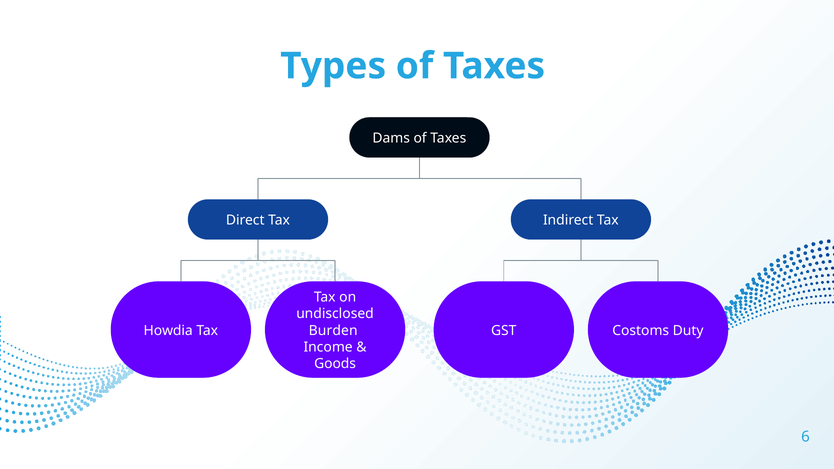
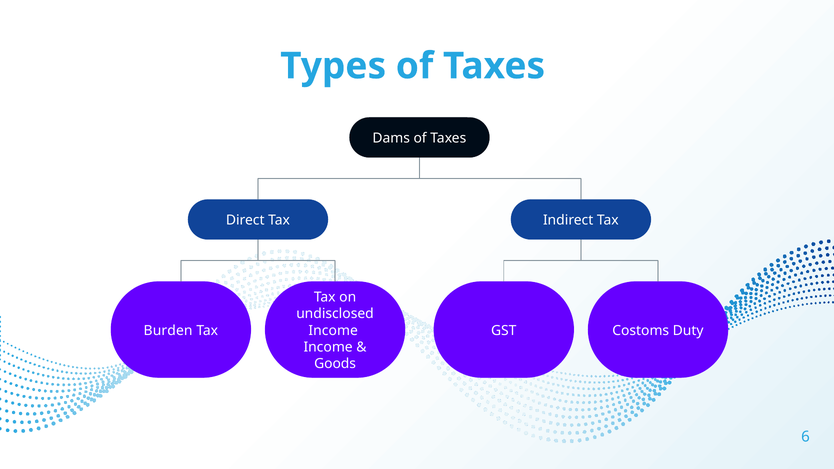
Howdia: Howdia -> Burden
Burden at (333, 331): Burden -> Income
